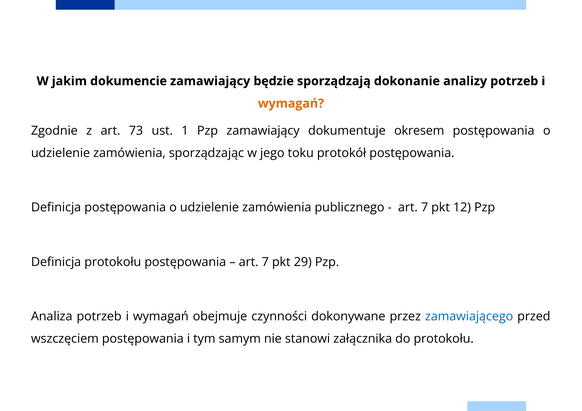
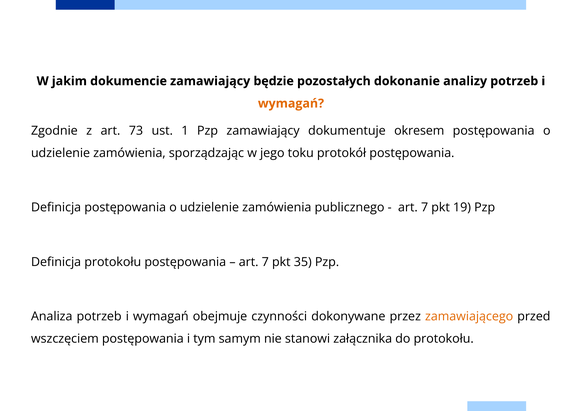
sporządzają: sporządzają -> pozostałych
12: 12 -> 19
29: 29 -> 35
zamawiającego colour: blue -> orange
